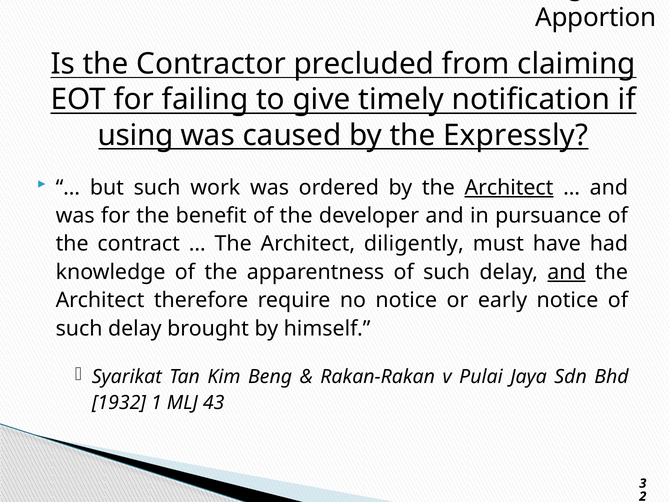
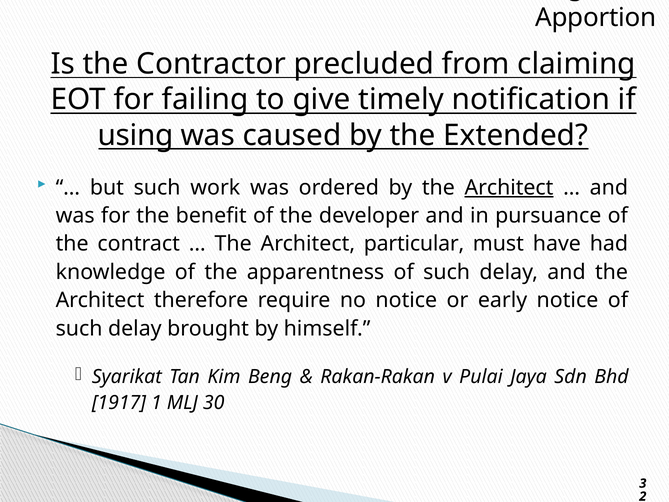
Expressly: Expressly -> Extended
diligently: diligently -> particular
and at (566, 272) underline: present -> none
1932: 1932 -> 1917
43: 43 -> 30
